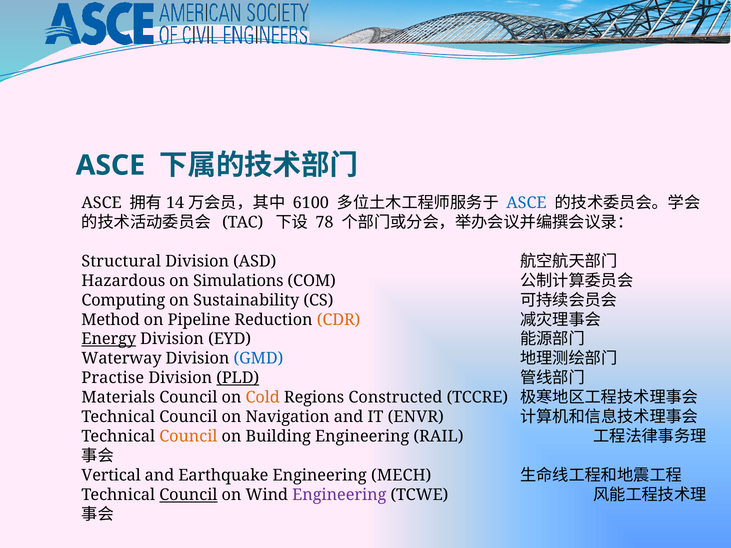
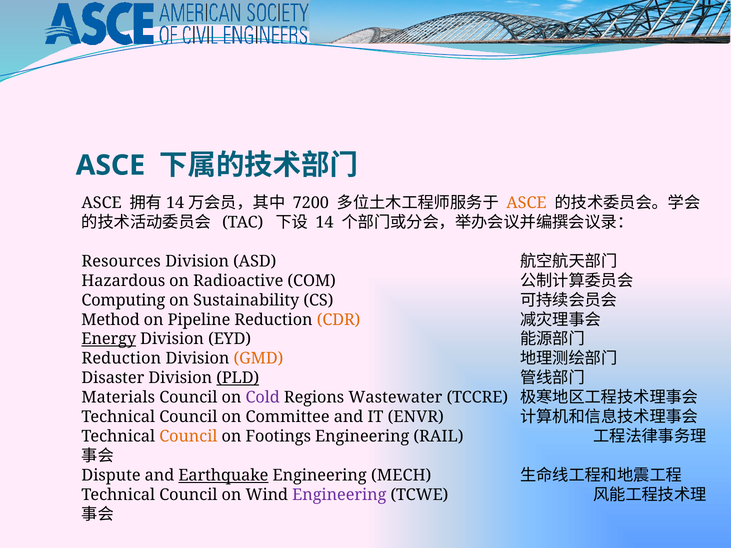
6100: 6100 -> 7200
ASCE at (526, 203) colour: blue -> orange
78: 78 -> 14
Structural: Structural -> Resources
Simulations: Simulations -> Radioactive
Waterway at (122, 359): Waterway -> Reduction
GMD colour: blue -> orange
Practise: Practise -> Disaster
Cold colour: orange -> purple
Constructed: Constructed -> Wastewater
Navigation: Navigation -> Committee
Building: Building -> Footings
Vertical: Vertical -> Dispute
Earthquake underline: none -> present
Council at (188, 495) underline: present -> none
